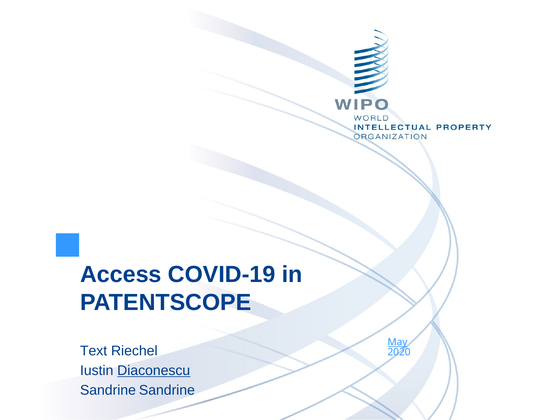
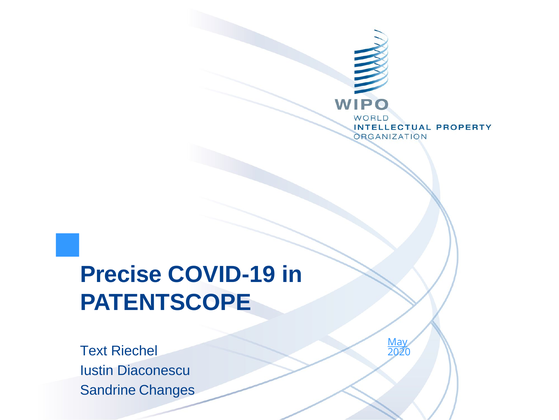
Access: Access -> Precise
Diaconescu underline: present -> none
Sandrine Sandrine: Sandrine -> Changes
